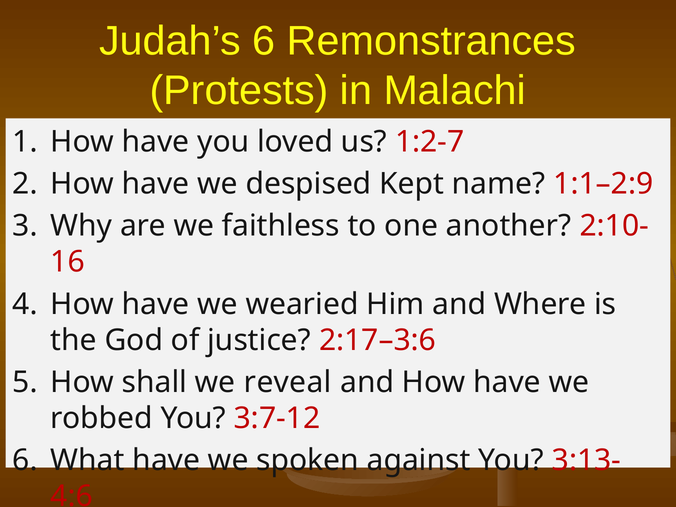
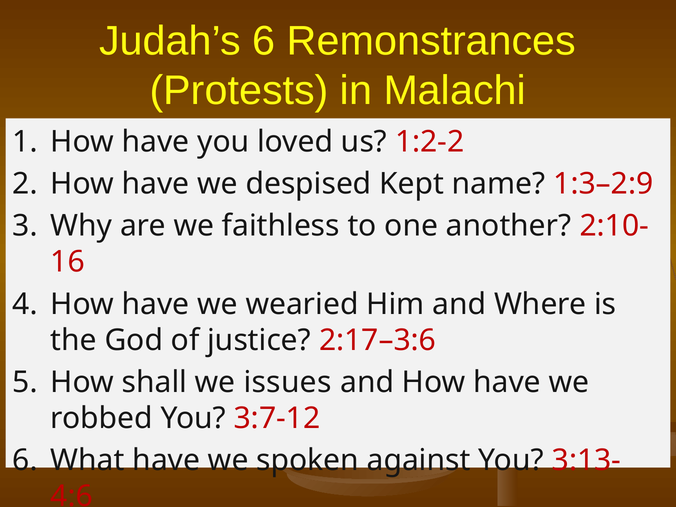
1:2-7: 1:2-7 -> 1:2-2
1:1–2:9: 1:1–2:9 -> 1:3–2:9
reveal: reveal -> issues
